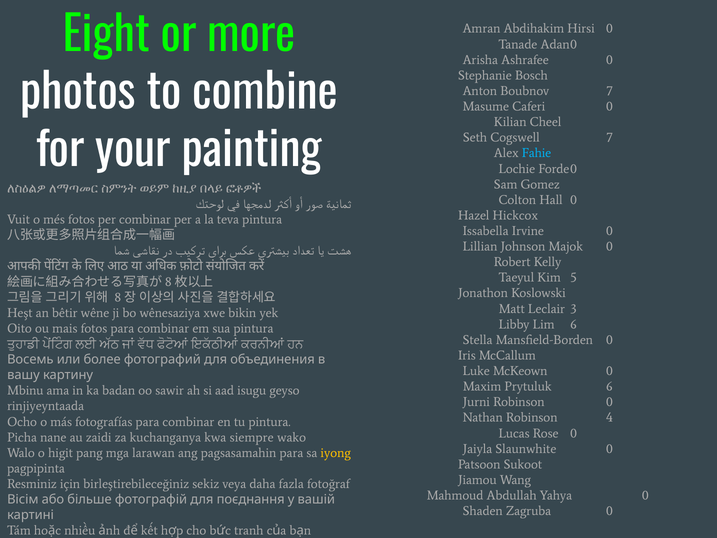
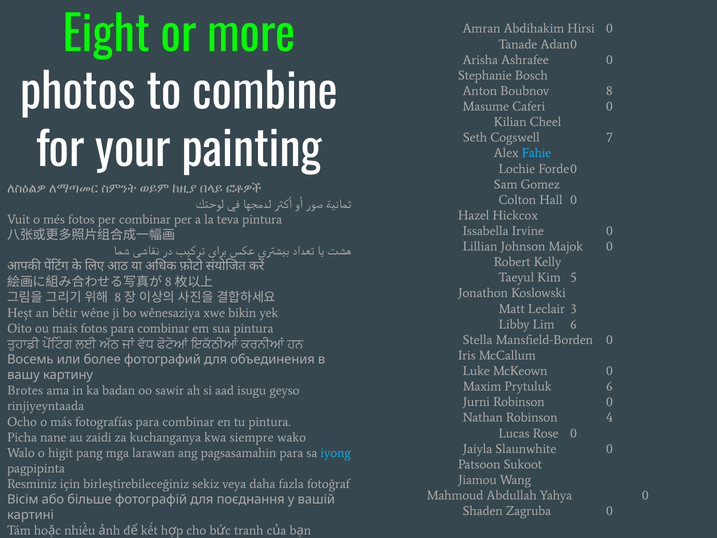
Boubnov 7: 7 -> 8
Mbinu: Mbinu -> Brotes
iyong colour: yellow -> light blue
